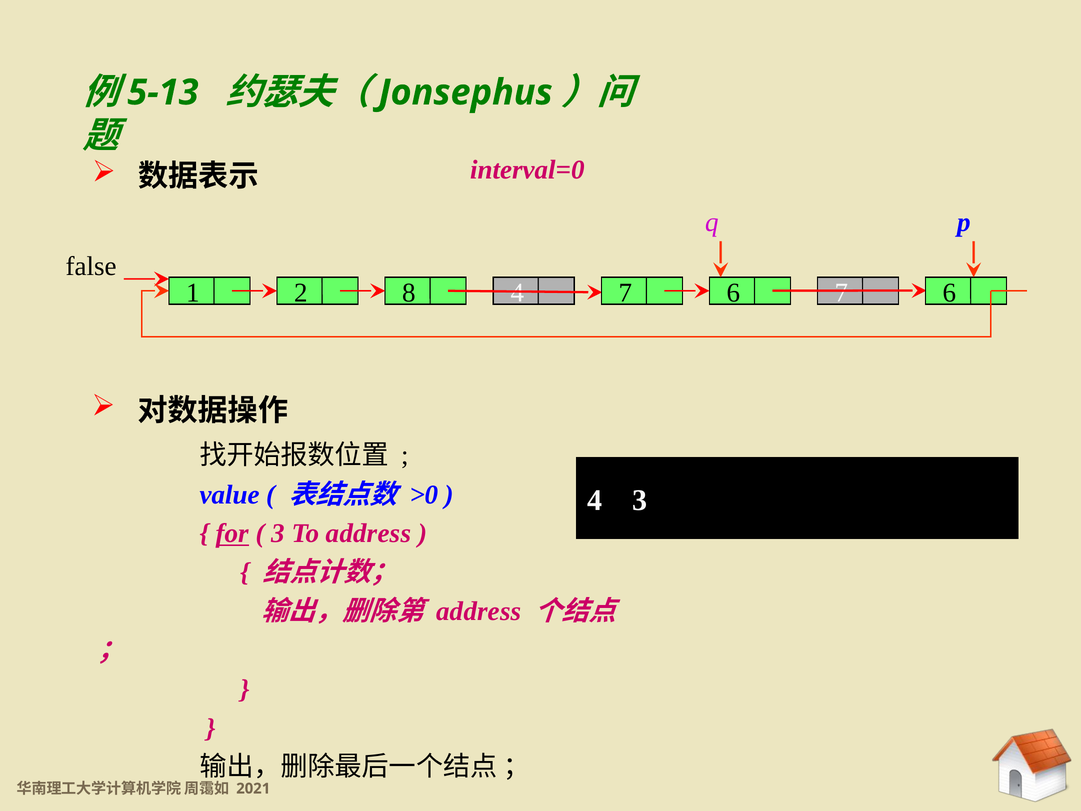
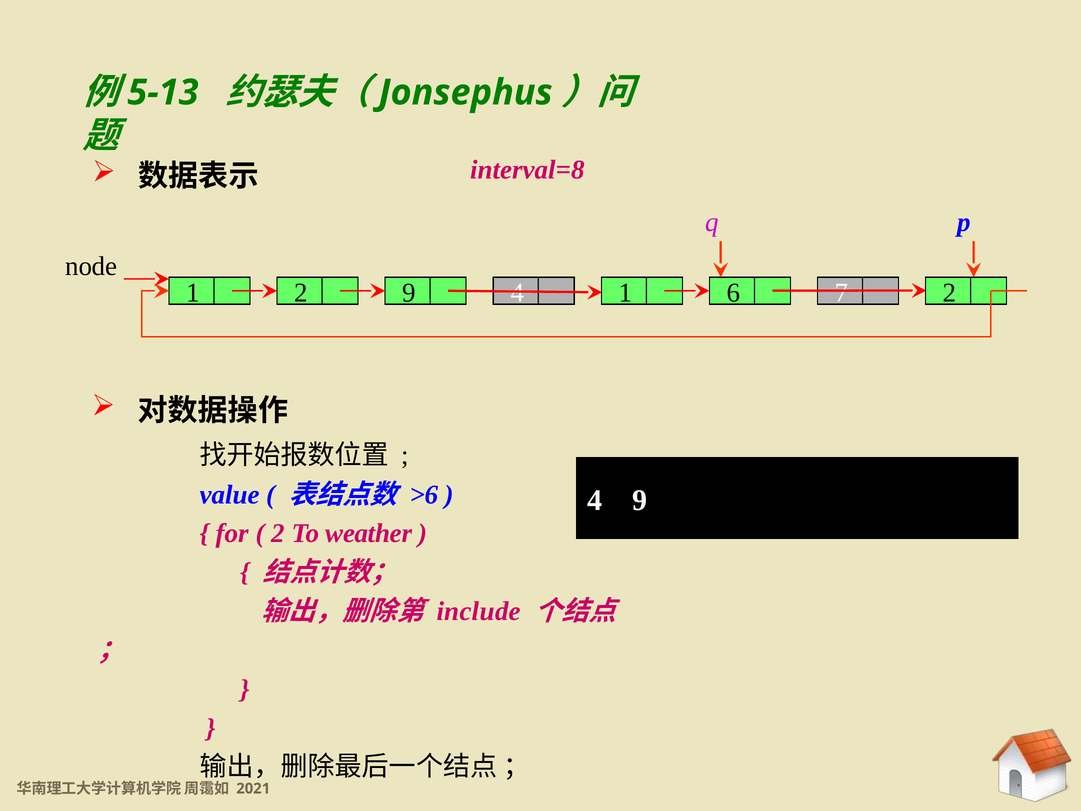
interval=0: interval=0 -> interval=8
false: false -> node
2 8: 8 -> 9
4 7: 7 -> 1
6 7 6: 6 -> 2
>0: >0 -> >6
4 3: 3 -> 9
for underline: present -> none
3 at (278, 533): 3 -> 2
To address: address -> weather
address at (479, 611): address -> include
